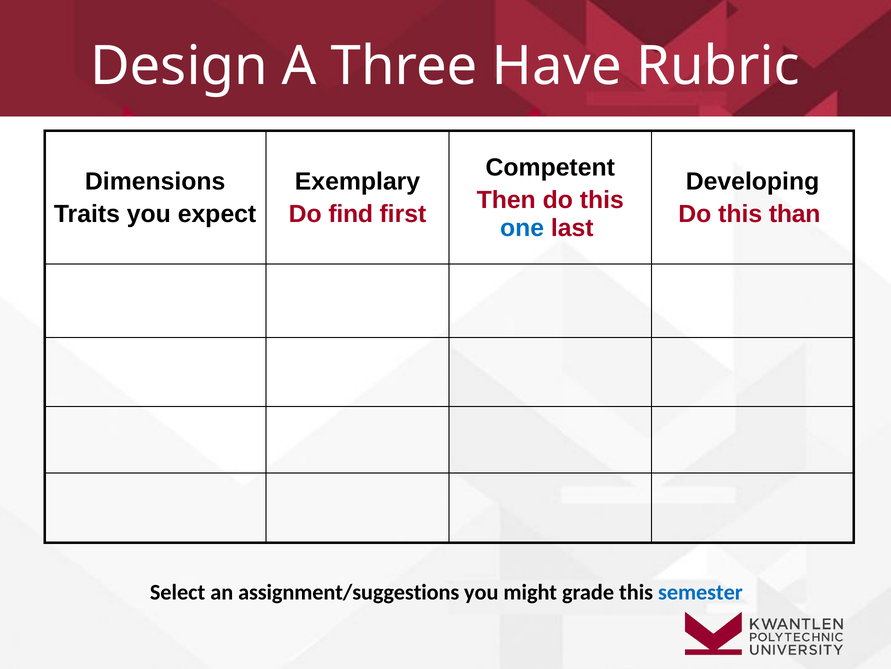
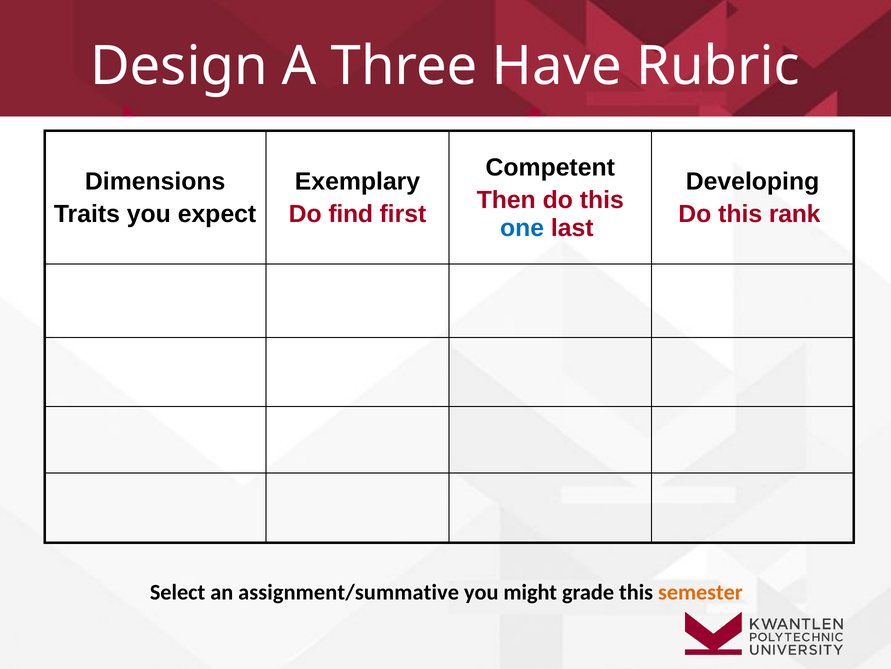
than: than -> rank
assignment/suggestions: assignment/suggestions -> assignment/summative
semester colour: blue -> orange
